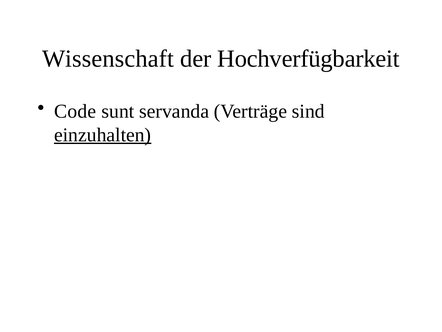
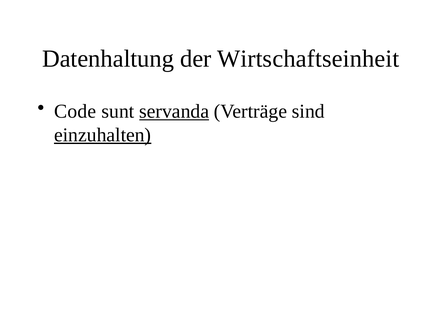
Wissenschaft: Wissenschaft -> Datenhaltung
Hochverfügbarkeit: Hochverfügbarkeit -> Wirtschaftseinheit
servanda underline: none -> present
